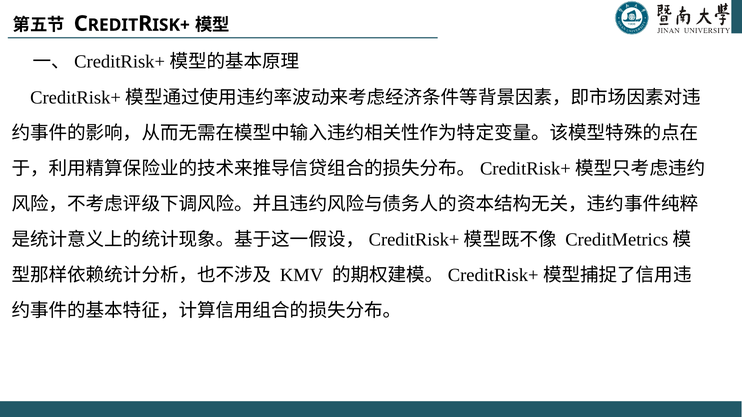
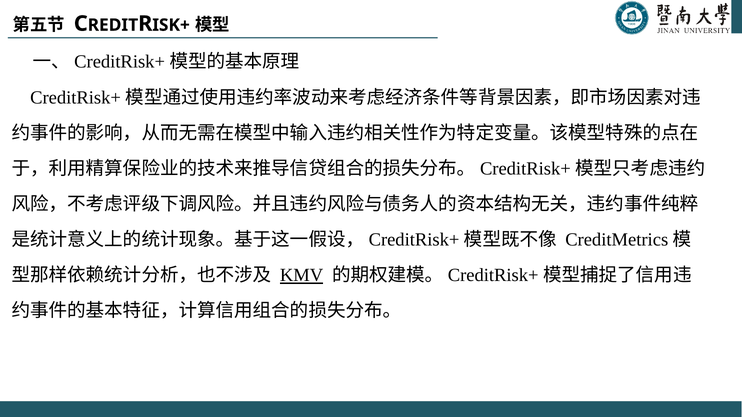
KMV underline: none -> present
